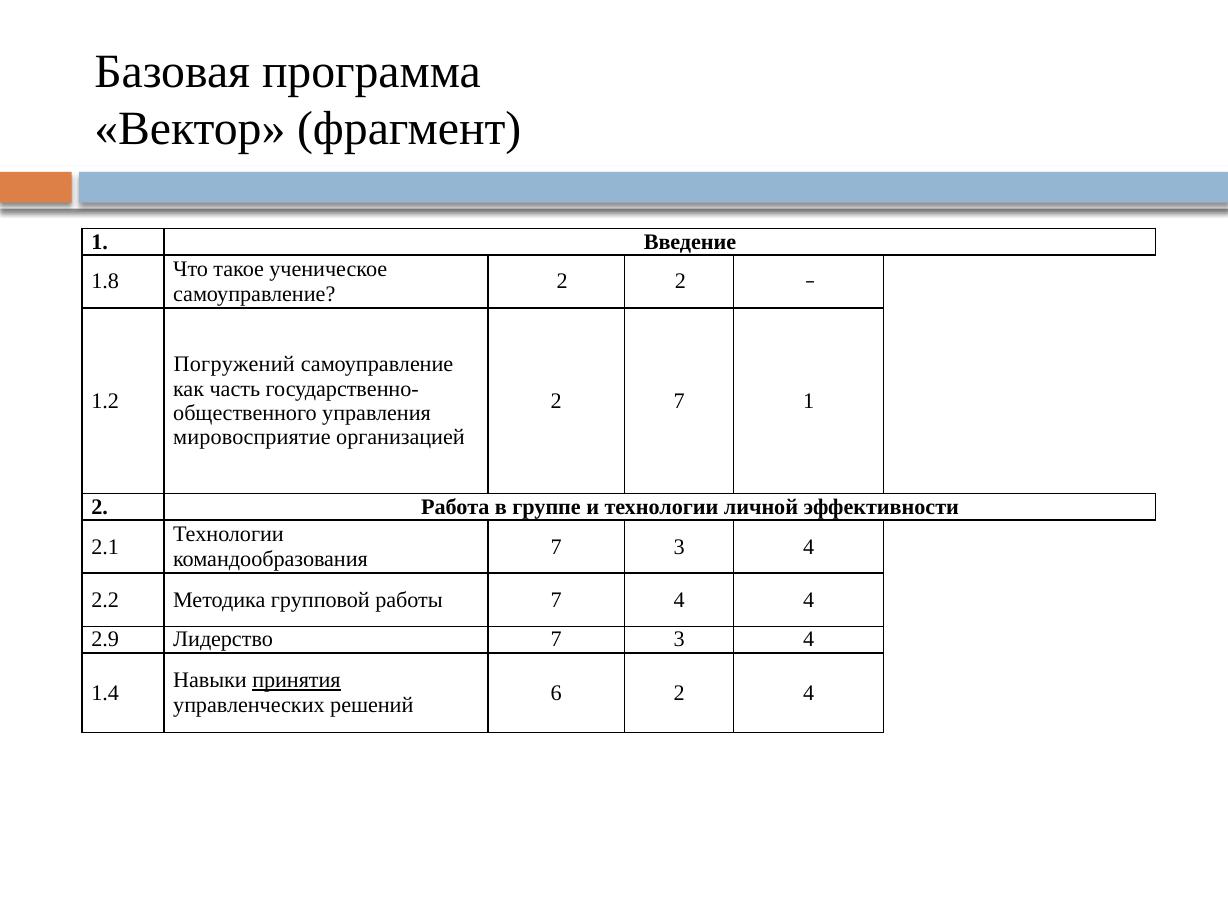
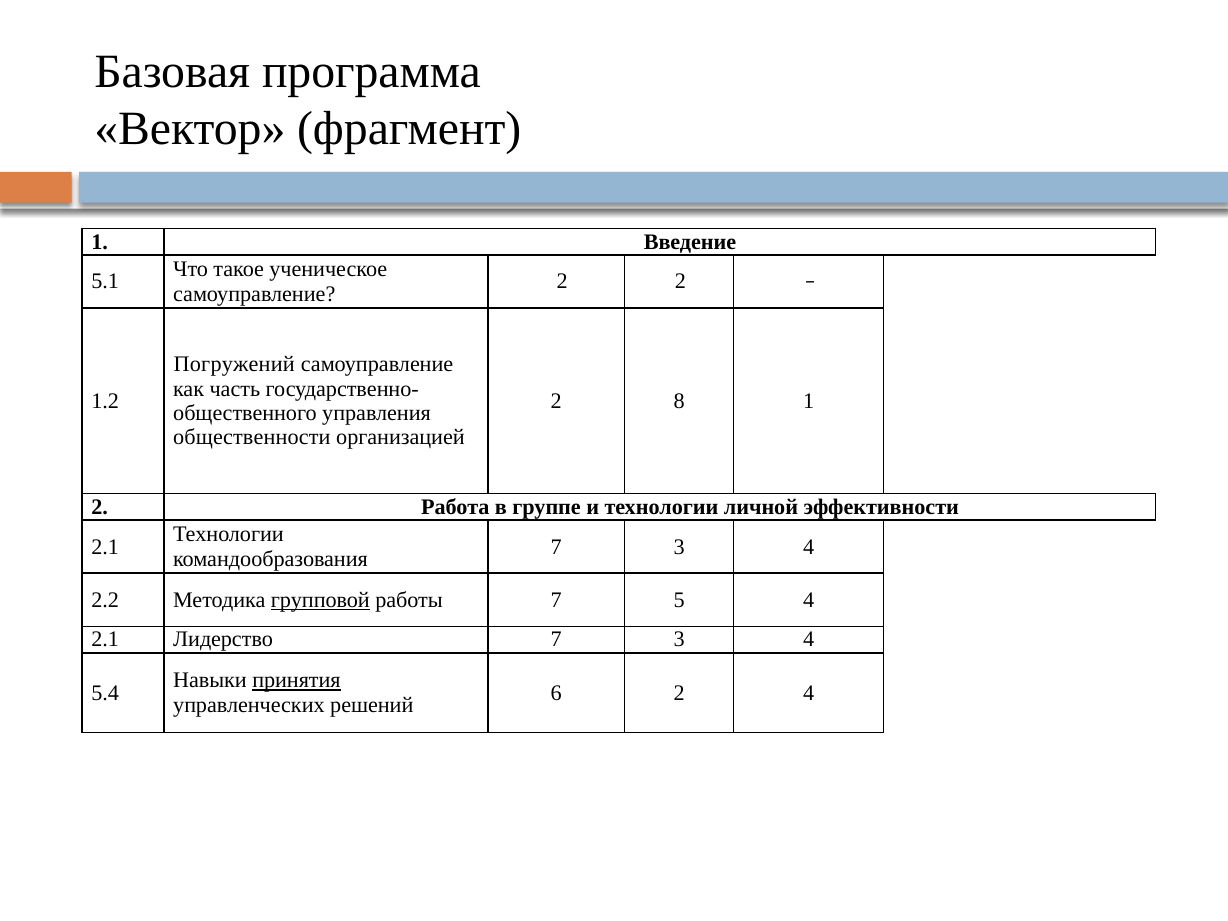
1.8: 1.8 -> 5.1
2 7: 7 -> 8
мировосприятие: мировосприятие -> общественности
групповой underline: none -> present
7 4: 4 -> 5
2.9 at (105, 640): 2.9 -> 2.1
1.4: 1.4 -> 5.4
